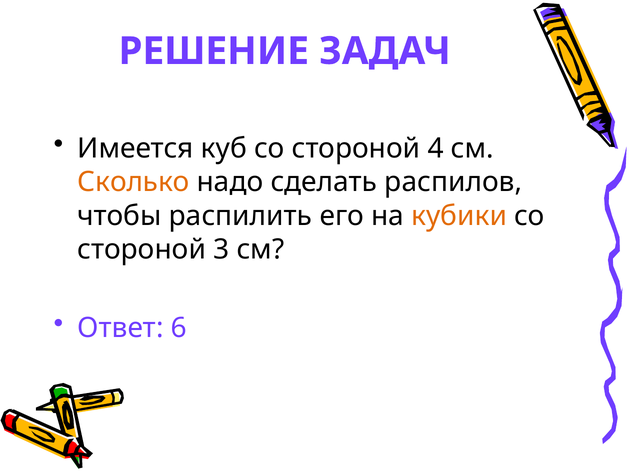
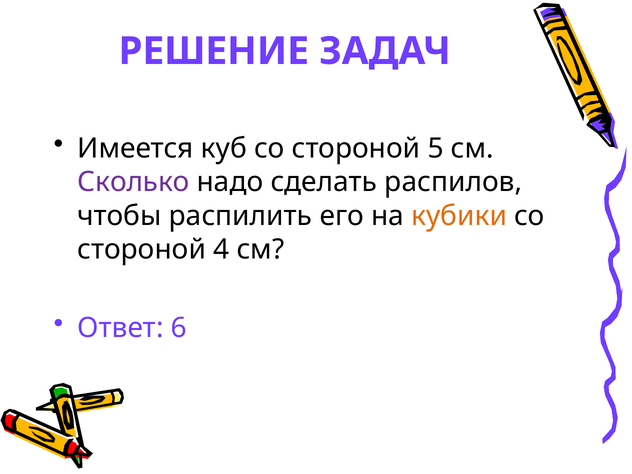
4: 4 -> 5
Сколько colour: orange -> purple
3: 3 -> 4
